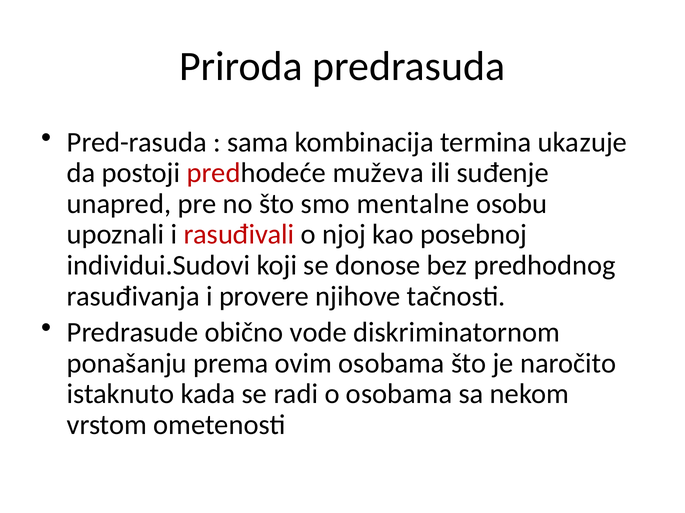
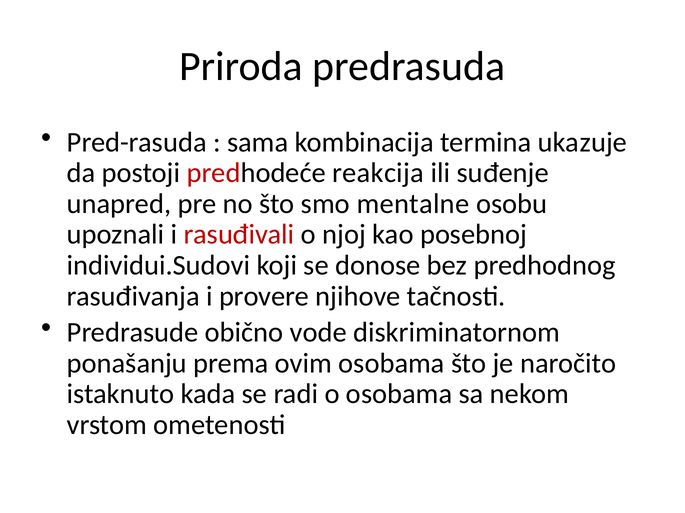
muževa: muževa -> reakcija
